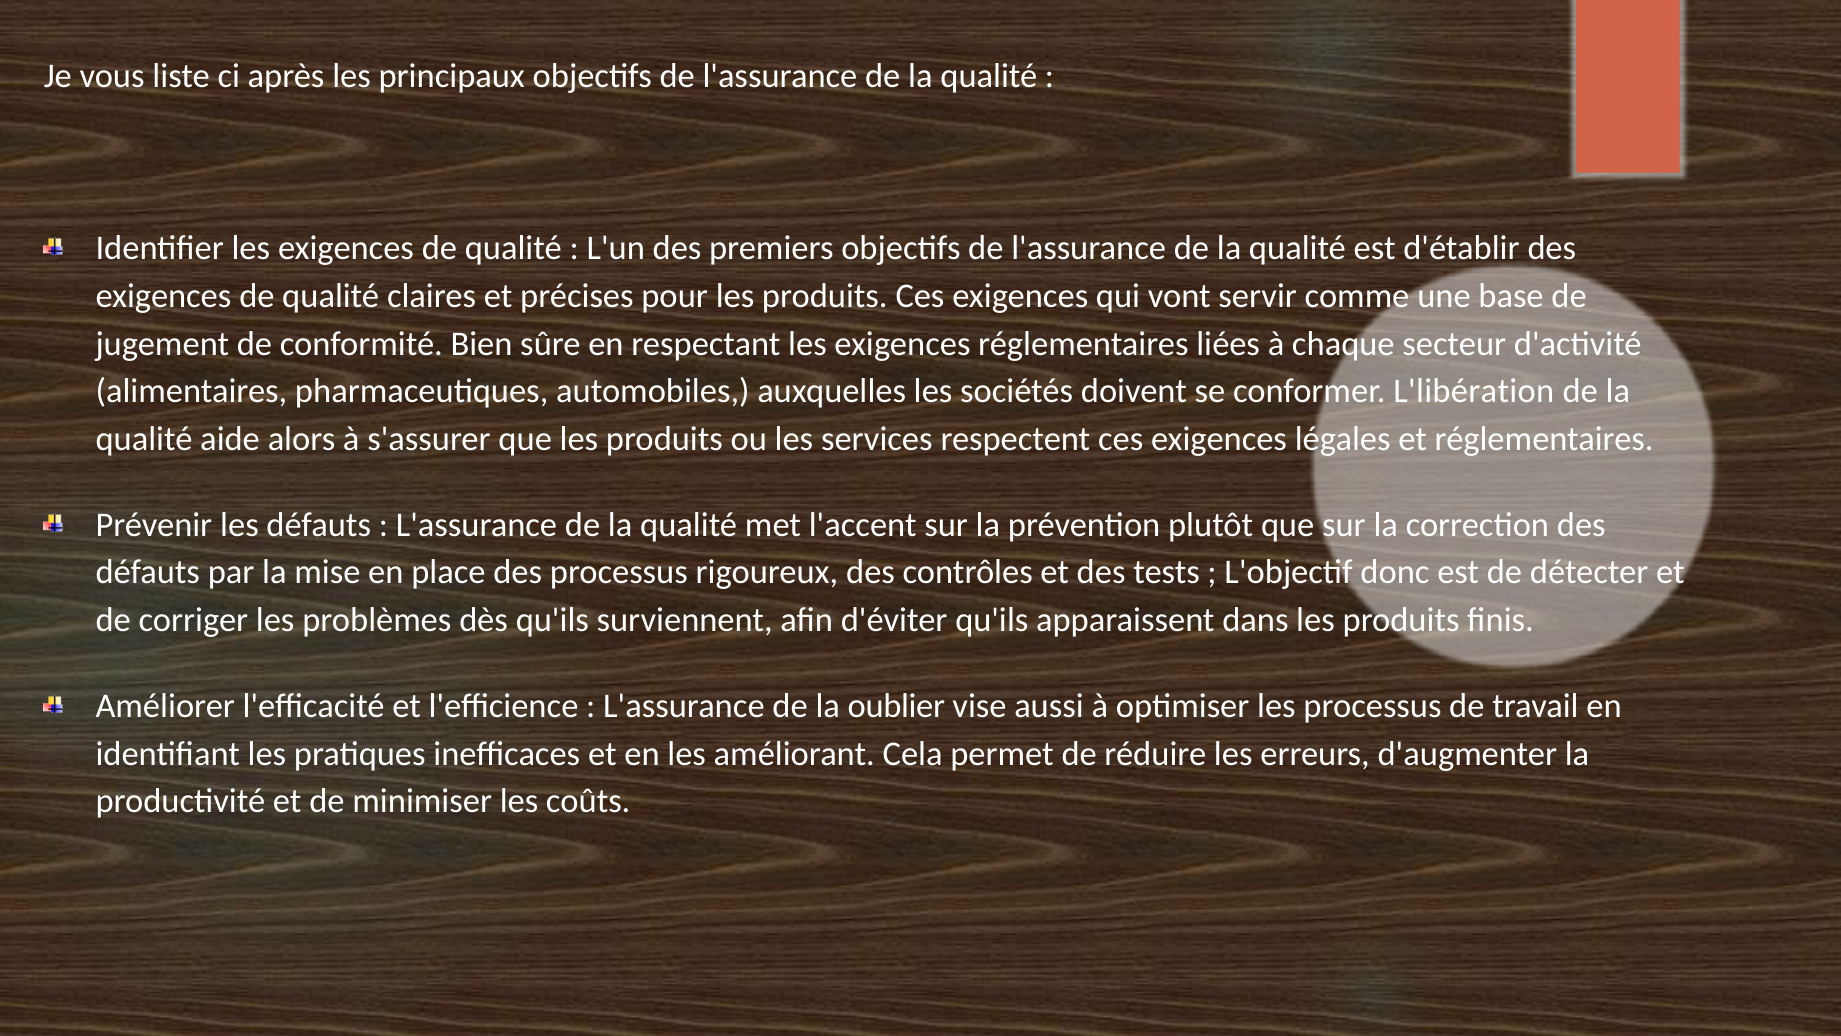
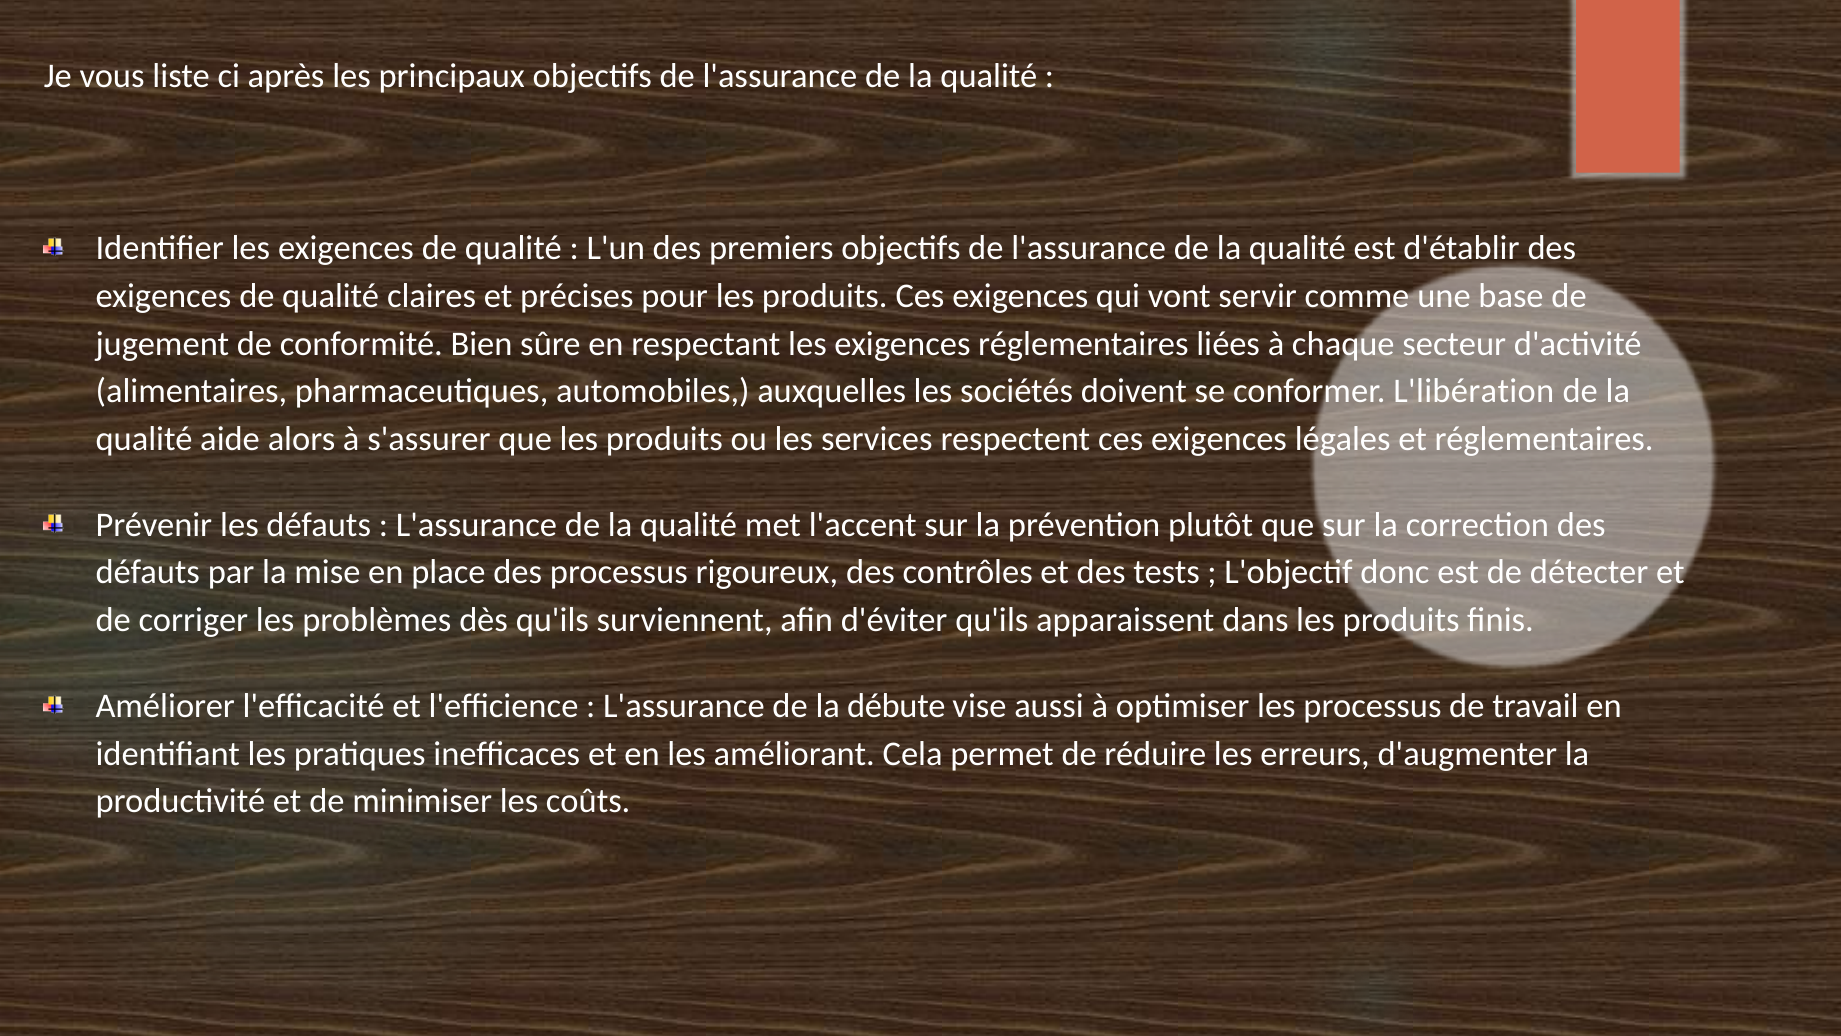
oublier: oublier -> débute
